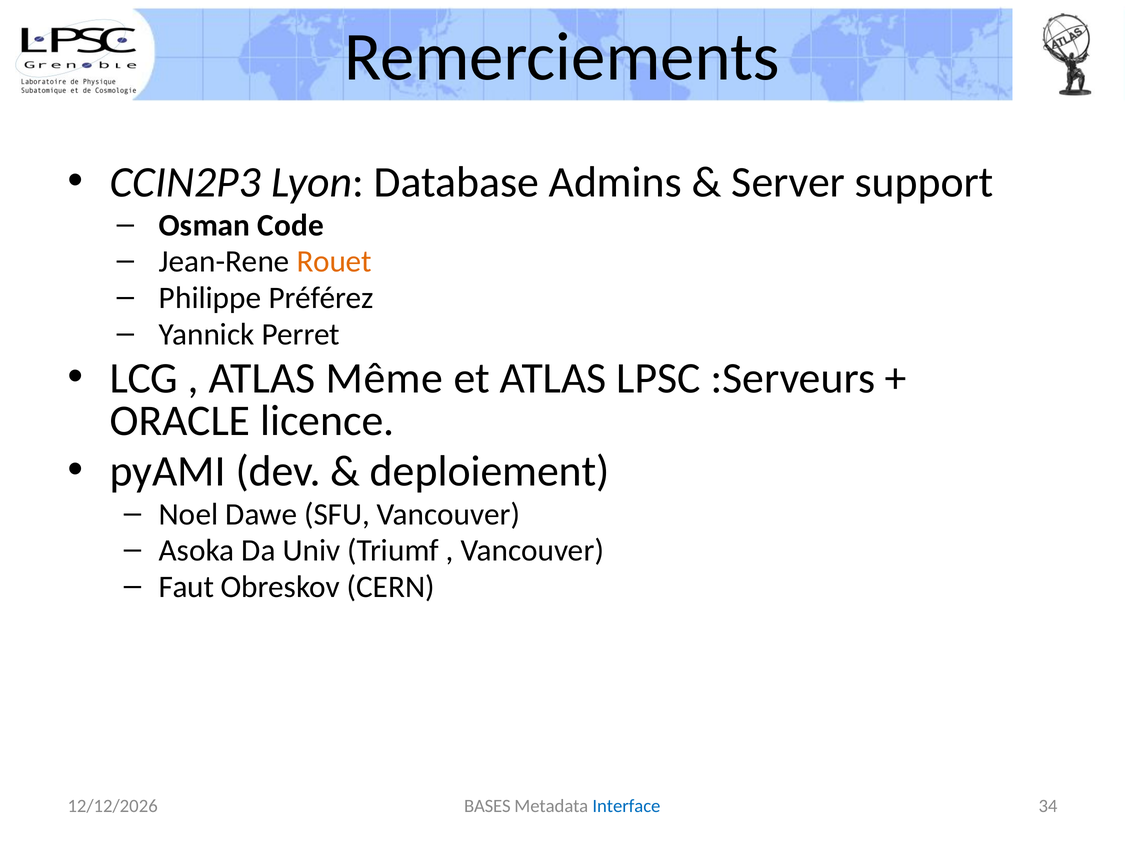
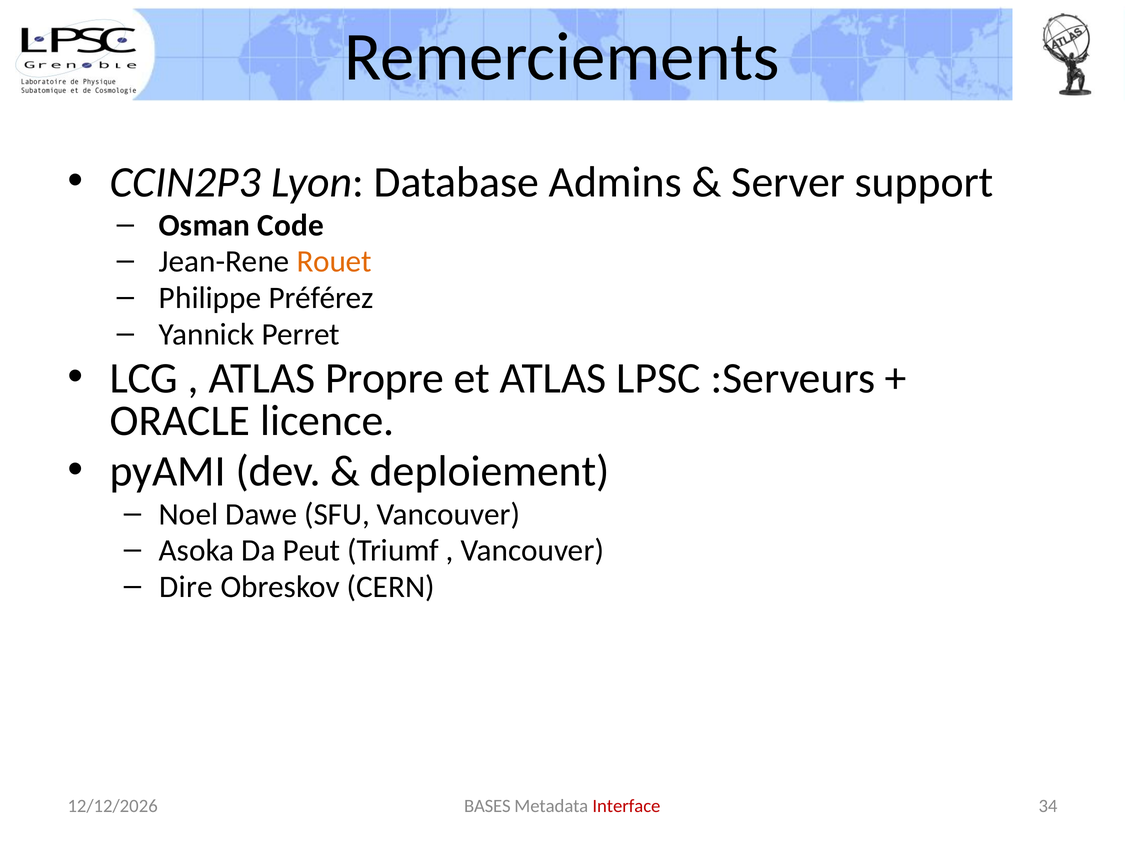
Même: Même -> Propre
Univ: Univ -> Peut
Faut: Faut -> Dire
Interface colour: blue -> red
